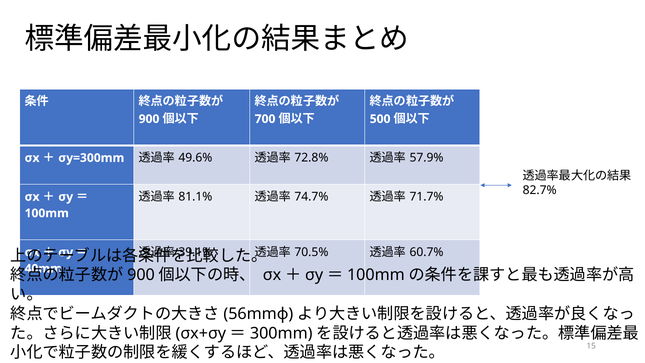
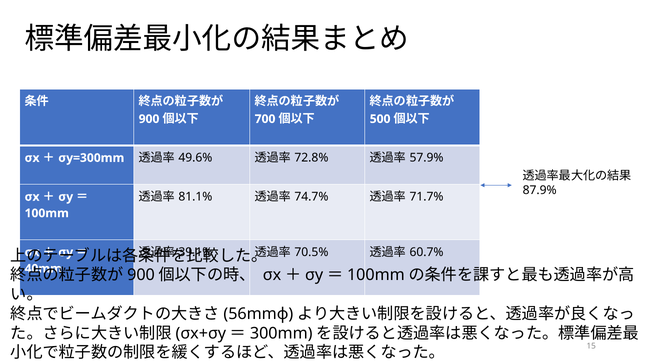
82.7%: 82.7% -> 87.9%
